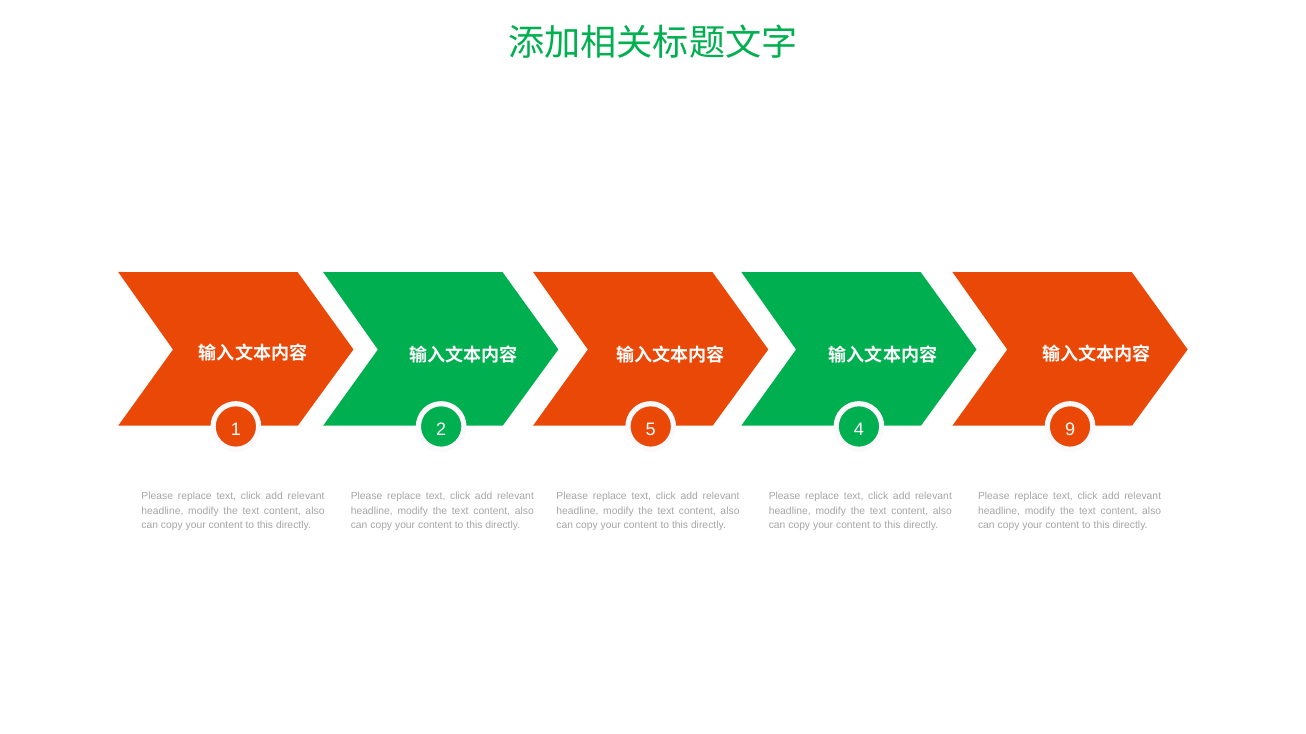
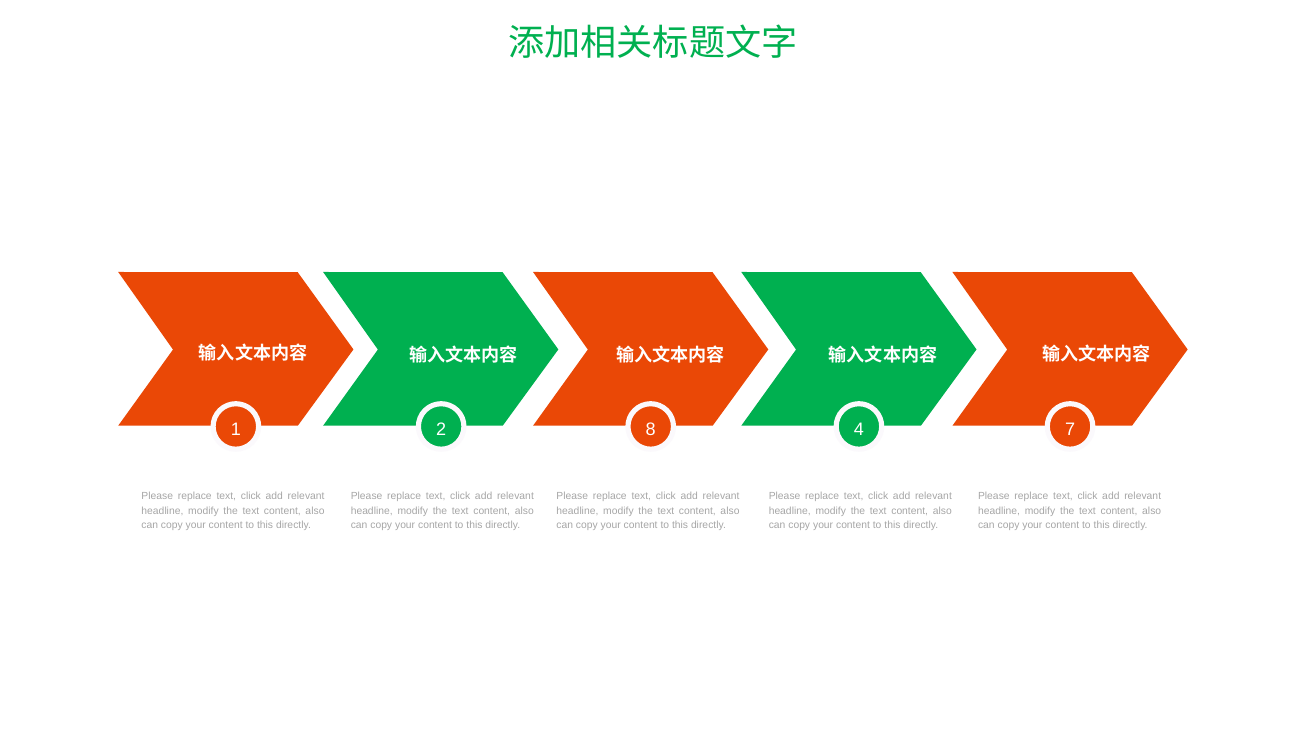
5: 5 -> 8
9: 9 -> 7
